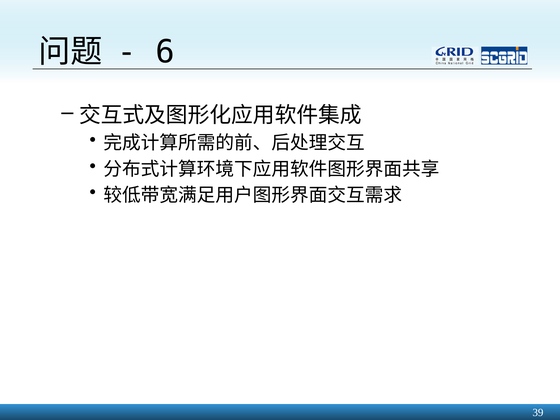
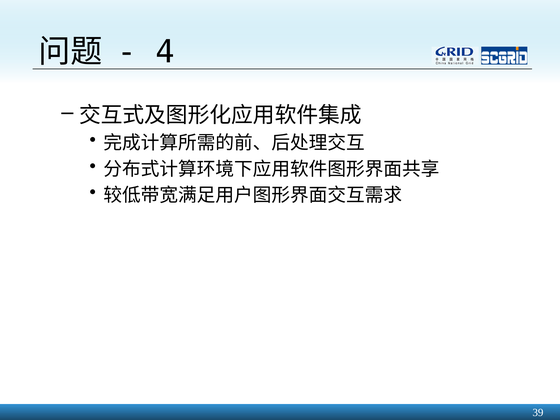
6: 6 -> 4
